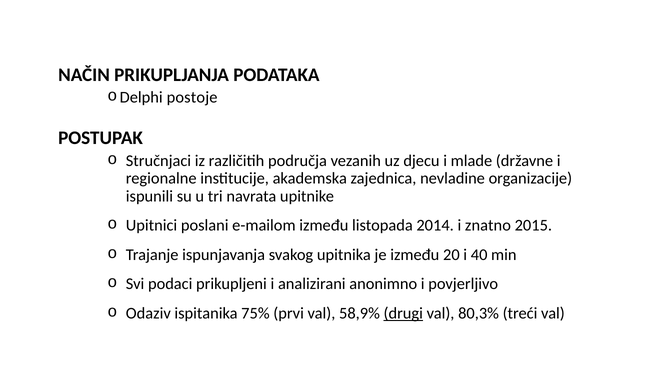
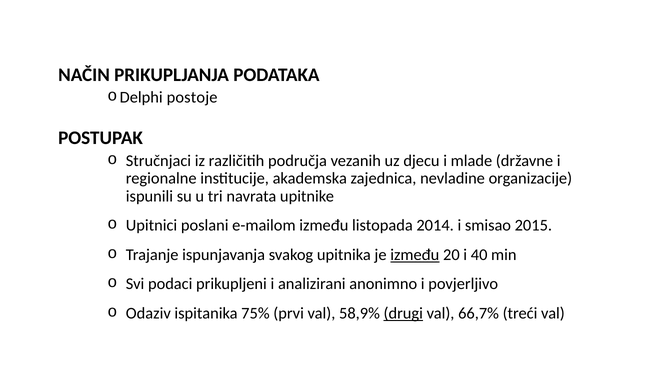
znatno: znatno -> smisao
između at (415, 255) underline: none -> present
80,3%: 80,3% -> 66,7%
